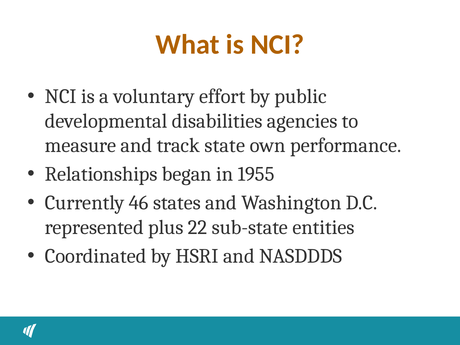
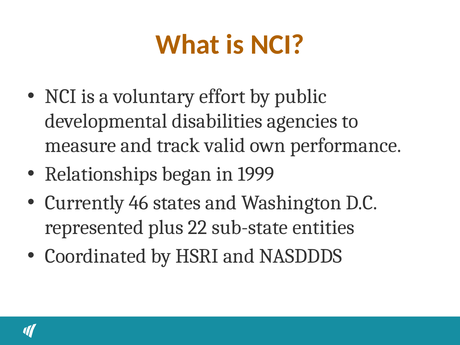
state: state -> valid
1955: 1955 -> 1999
